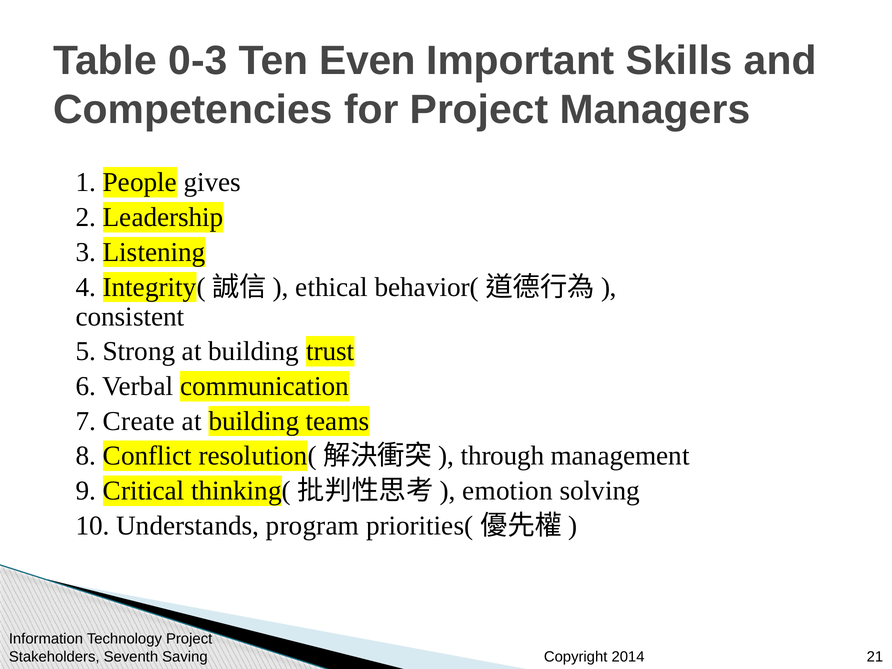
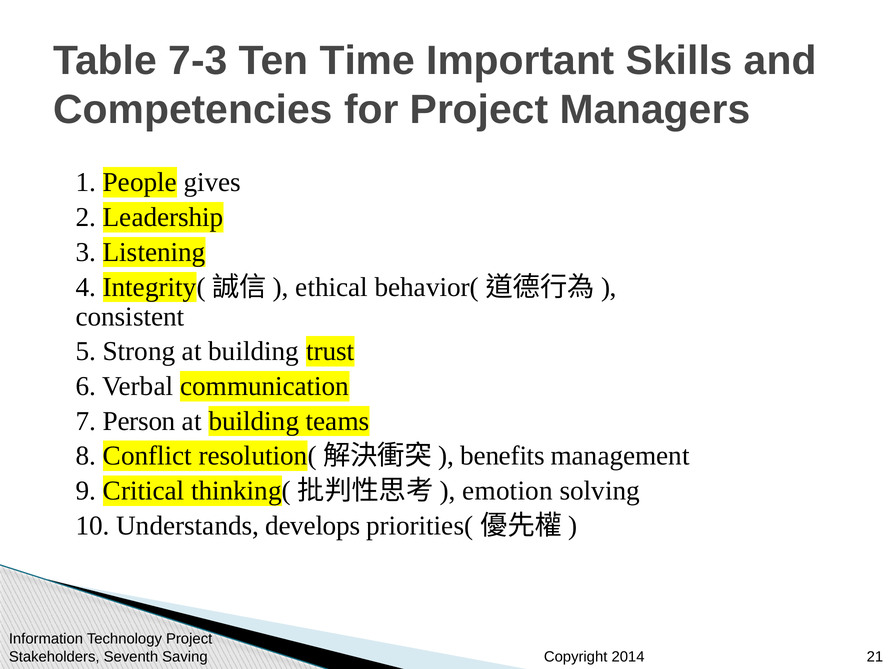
0-3: 0-3 -> 7-3
Even: Even -> Time
Create: Create -> Person
through: through -> benefits
program: program -> develops
